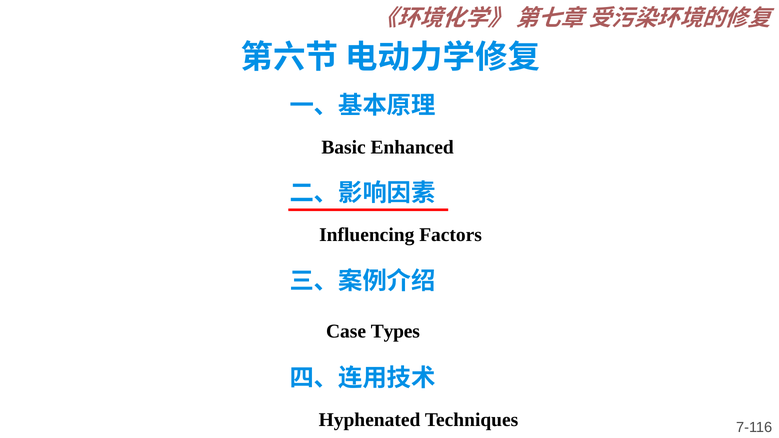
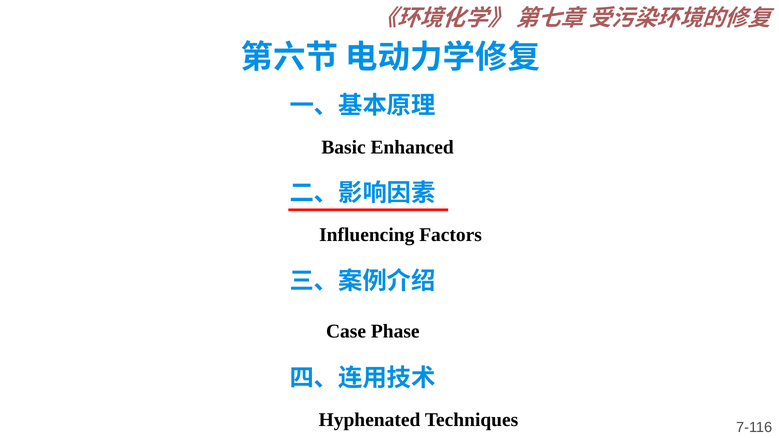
Types: Types -> Phase
